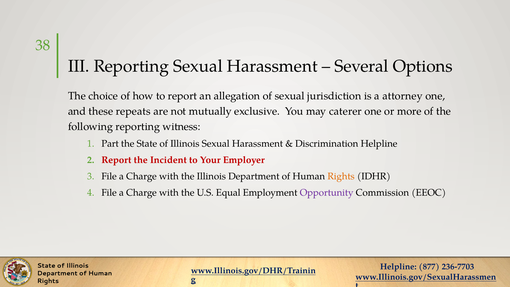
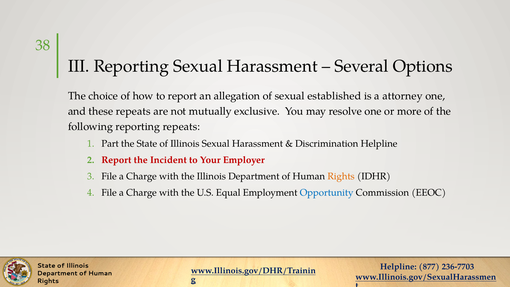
jurisdiction: jurisdiction -> established
caterer: caterer -> resolve
reporting witness: witness -> repeats
Opportunity colour: purple -> blue
